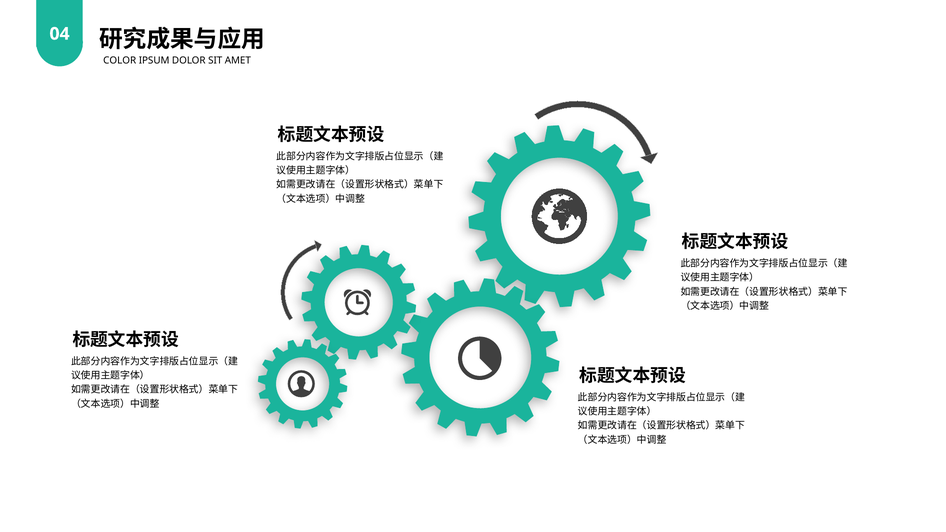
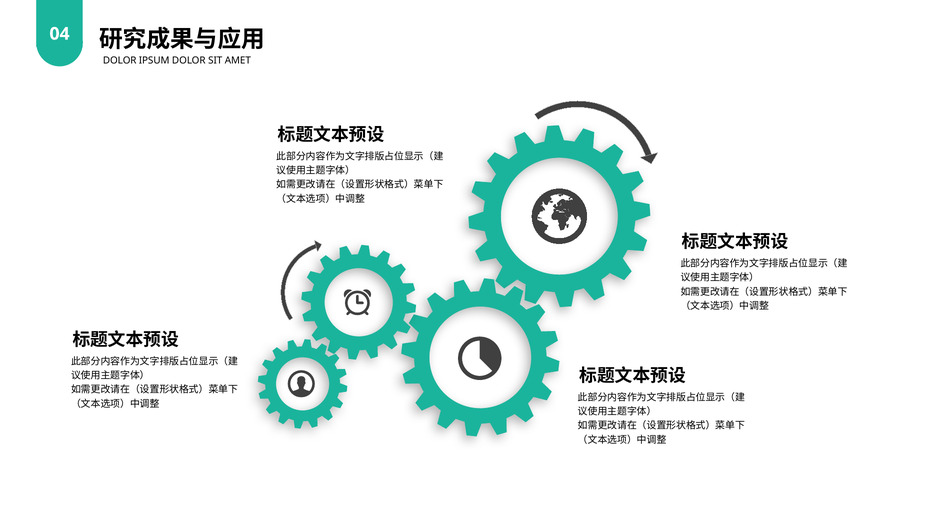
COLOR at (120, 61): COLOR -> DOLOR
